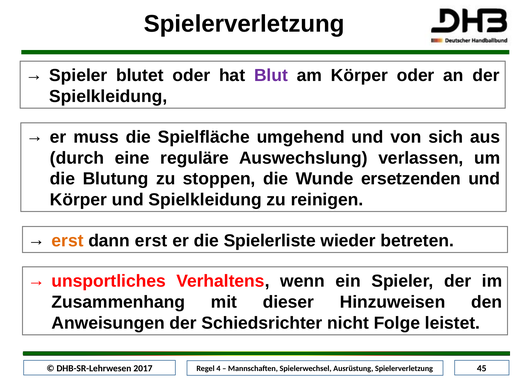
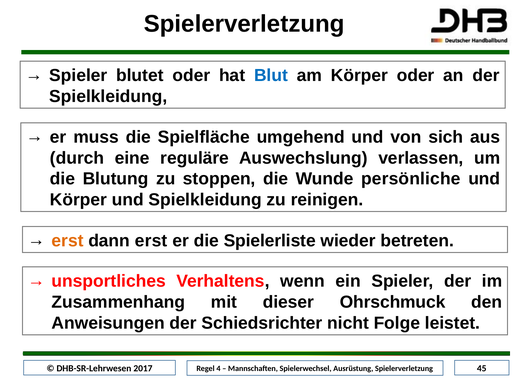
Blut colour: purple -> blue
ersetzenden: ersetzenden -> persönliche
Hinzuweisen: Hinzuweisen -> Ohrschmuck
